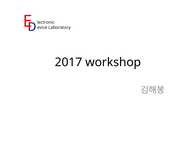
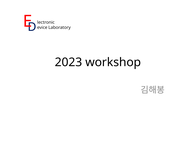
2017: 2017 -> 2023
